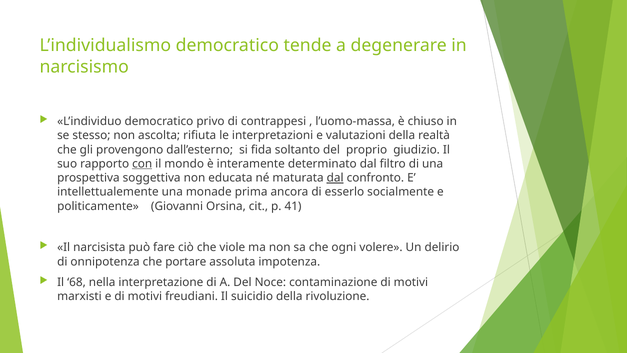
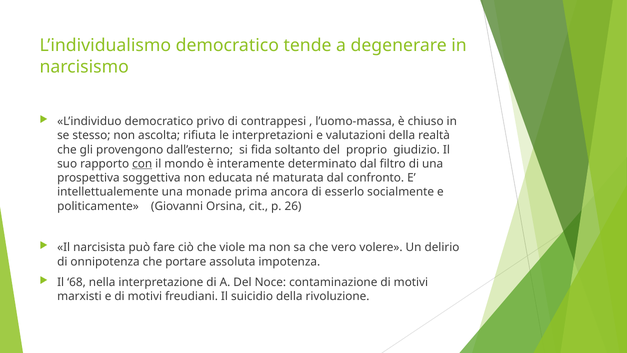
dal at (335, 178) underline: present -> none
41: 41 -> 26
ogni: ogni -> vero
